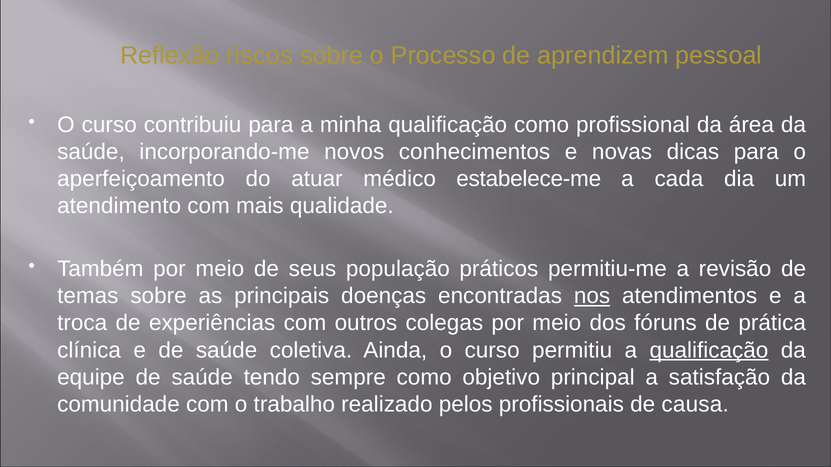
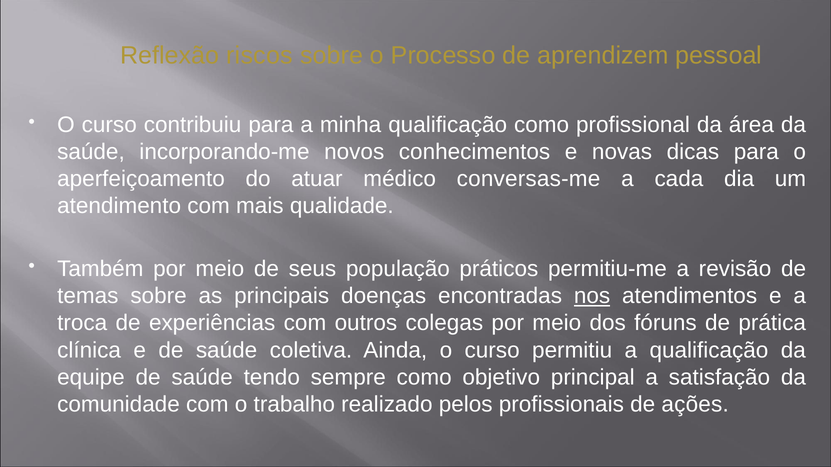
estabelece-me: estabelece-me -> conversas-me
qualificação at (709, 350) underline: present -> none
causa: causa -> ações
